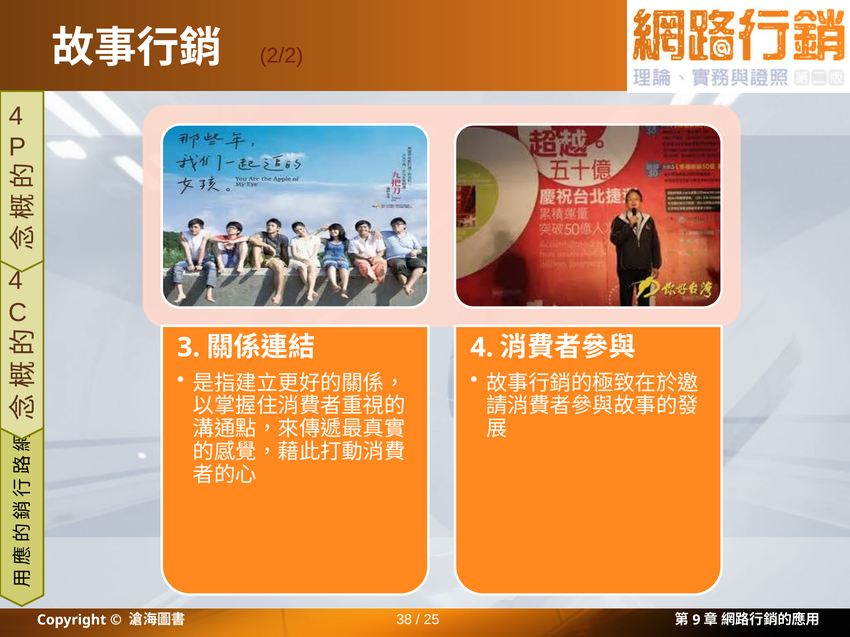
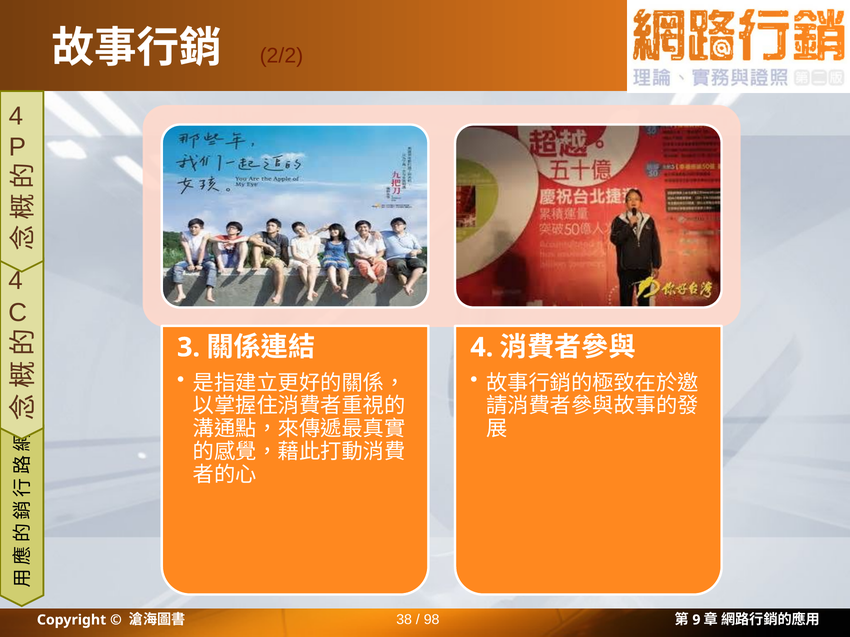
25: 25 -> 98
